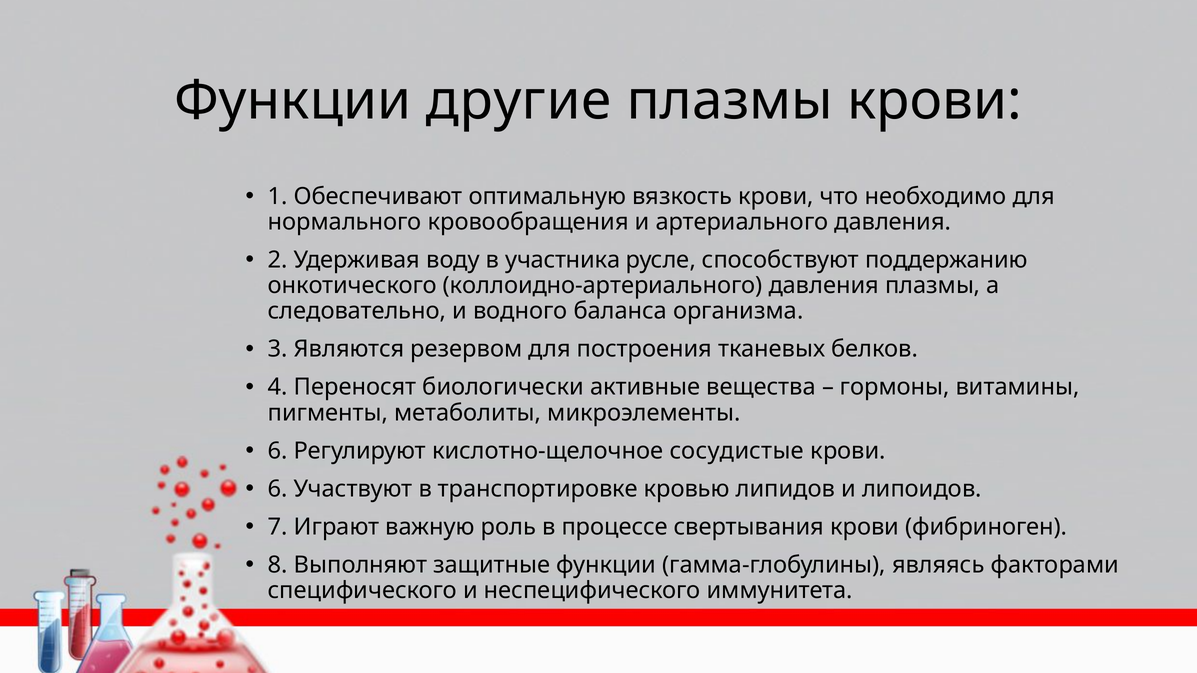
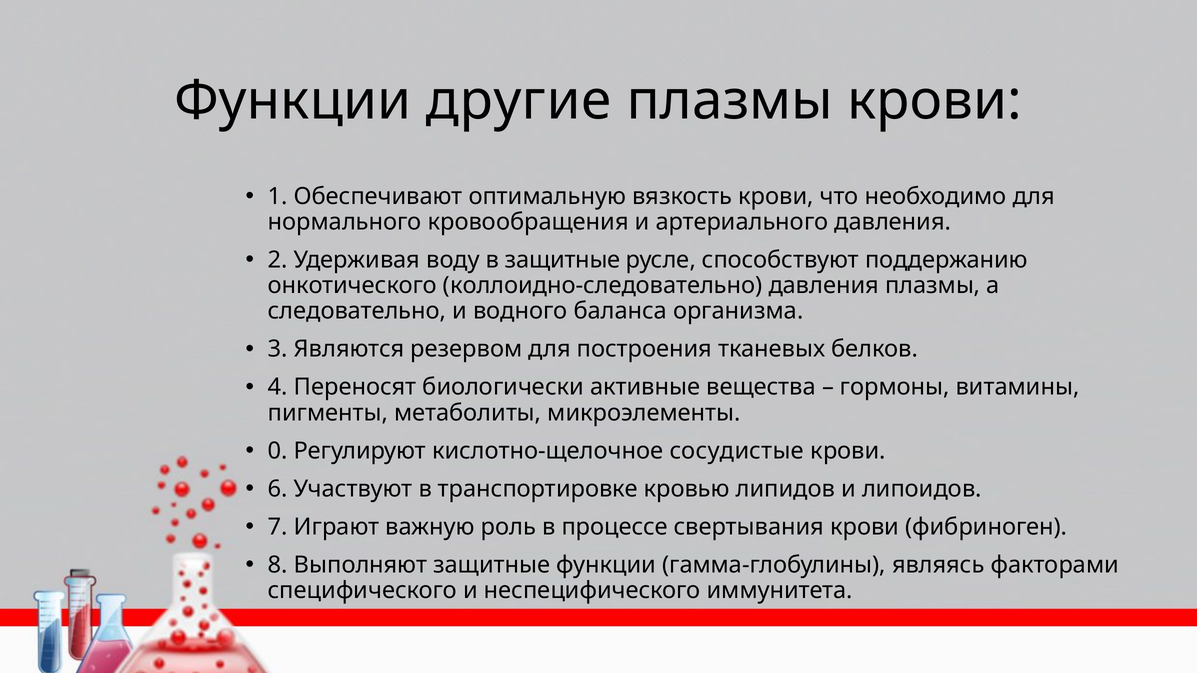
в участника: участника -> защитные
коллоидно-артериального: коллоидно-артериального -> коллоидно-следовательно
6 at (278, 451): 6 -> 0
